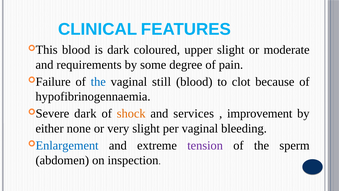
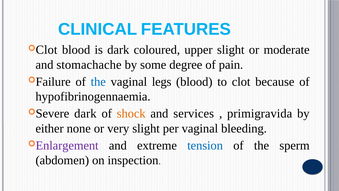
This at (47, 50): This -> Clot
requirements: requirements -> stomachache
still: still -> legs
improvement: improvement -> primigravida
Enlargement colour: blue -> purple
tension colour: purple -> blue
